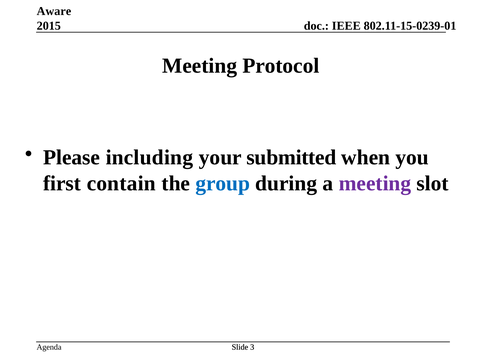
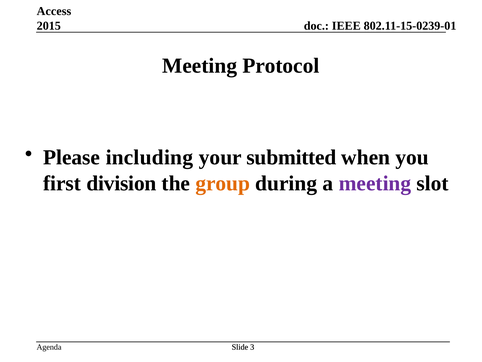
Aware: Aware -> Access
contain: contain -> division
group colour: blue -> orange
